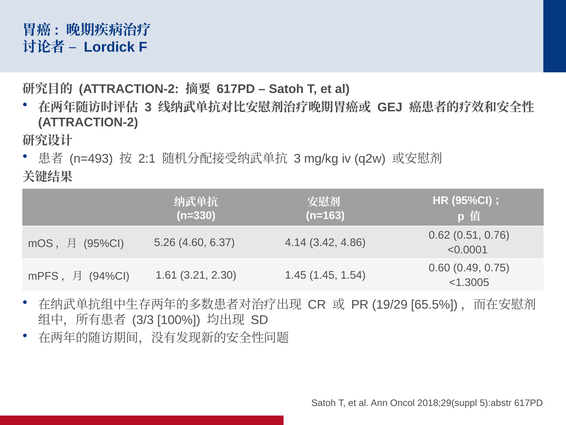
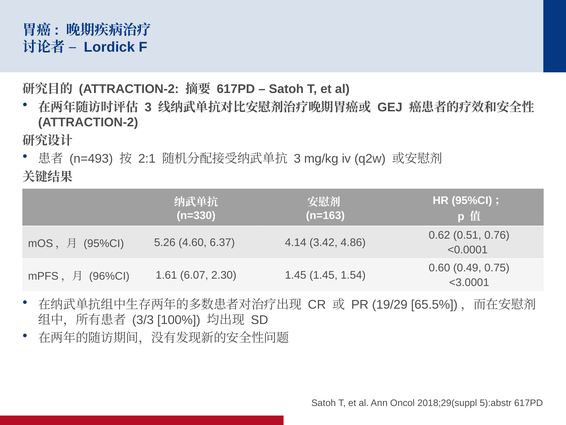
94%CI: 94%CI -> 96%CI
3.21: 3.21 -> 6.07
<1.3005: <1.3005 -> <3.0001
